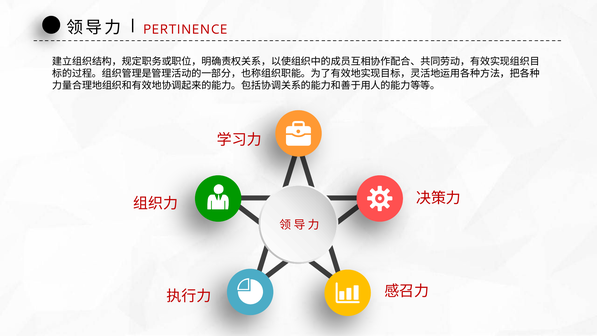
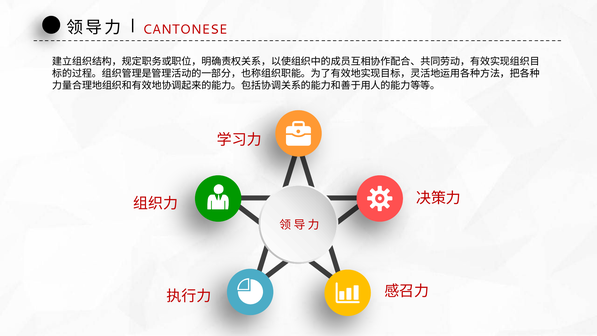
PERTINENCE: PERTINENCE -> CANTONESE
